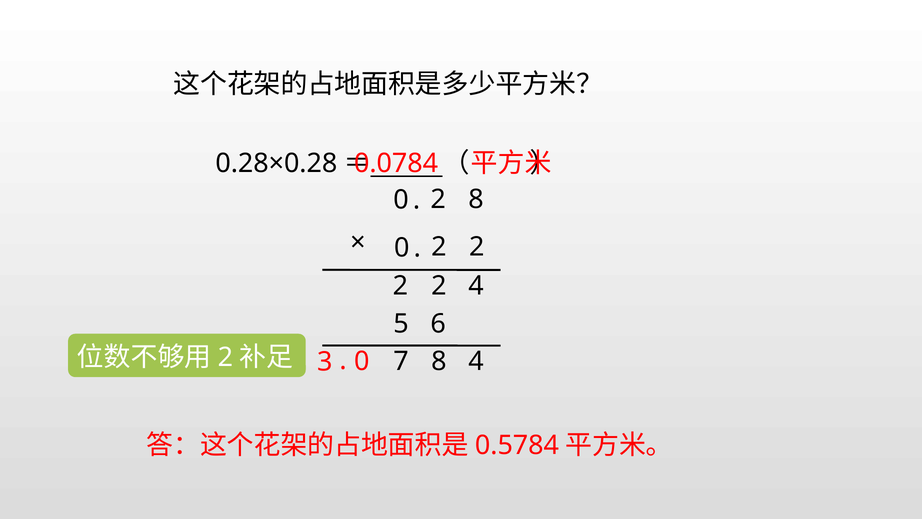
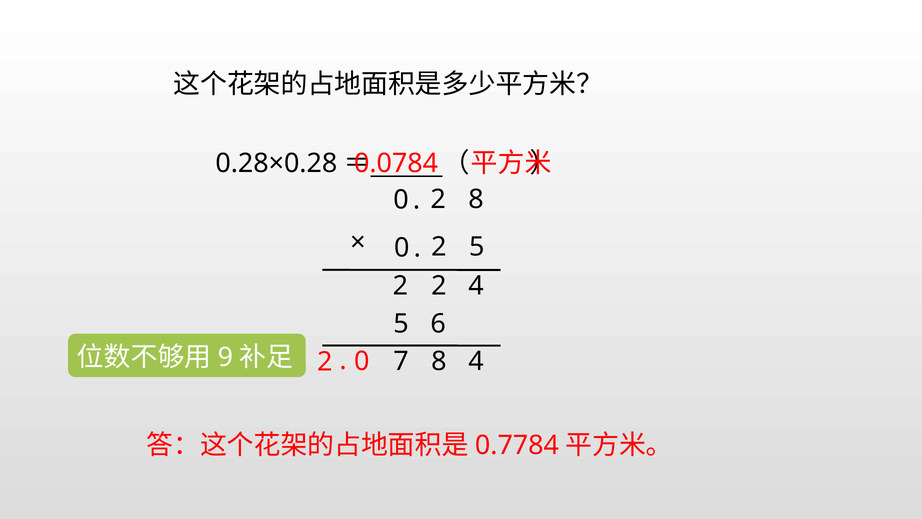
0 2 2: 2 -> 5
2 at (225, 357): 2 -> 9
3 at (325, 362): 3 -> 2
0.5784: 0.5784 -> 0.7784
